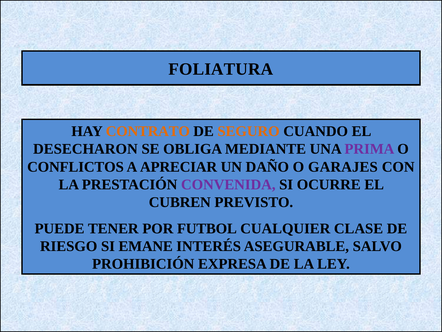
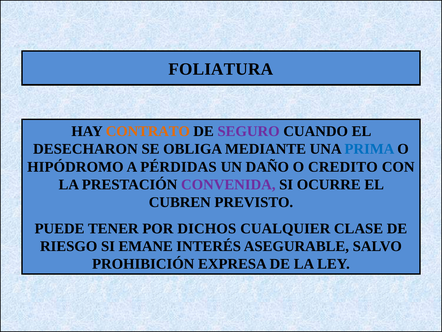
SEGURO colour: orange -> purple
PRIMA colour: purple -> blue
CONFLICTOS: CONFLICTOS -> HIPÓDROMO
APRECIAR: APRECIAR -> PÉRDIDAS
GARAJES: GARAJES -> CREDITO
FUTBOL: FUTBOL -> DICHOS
